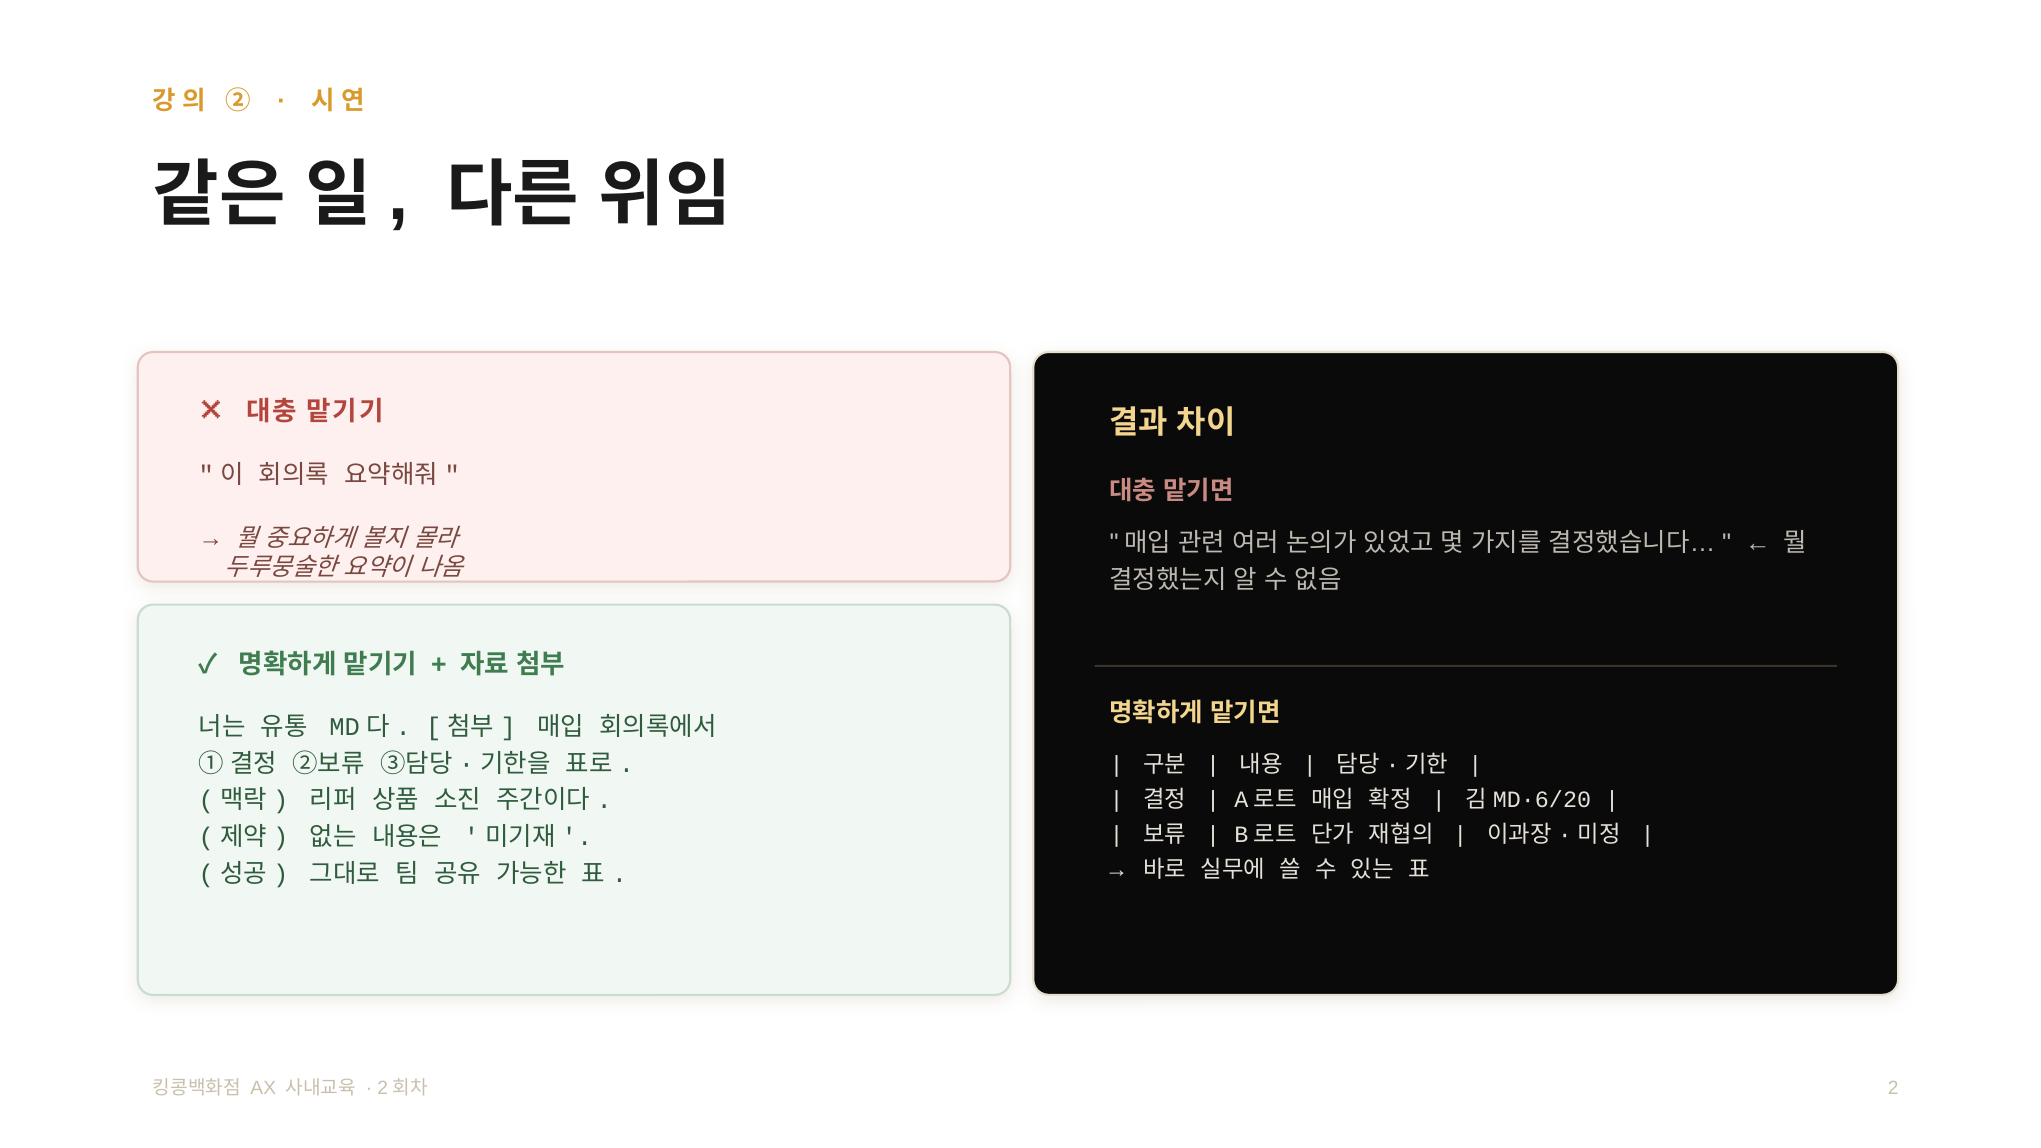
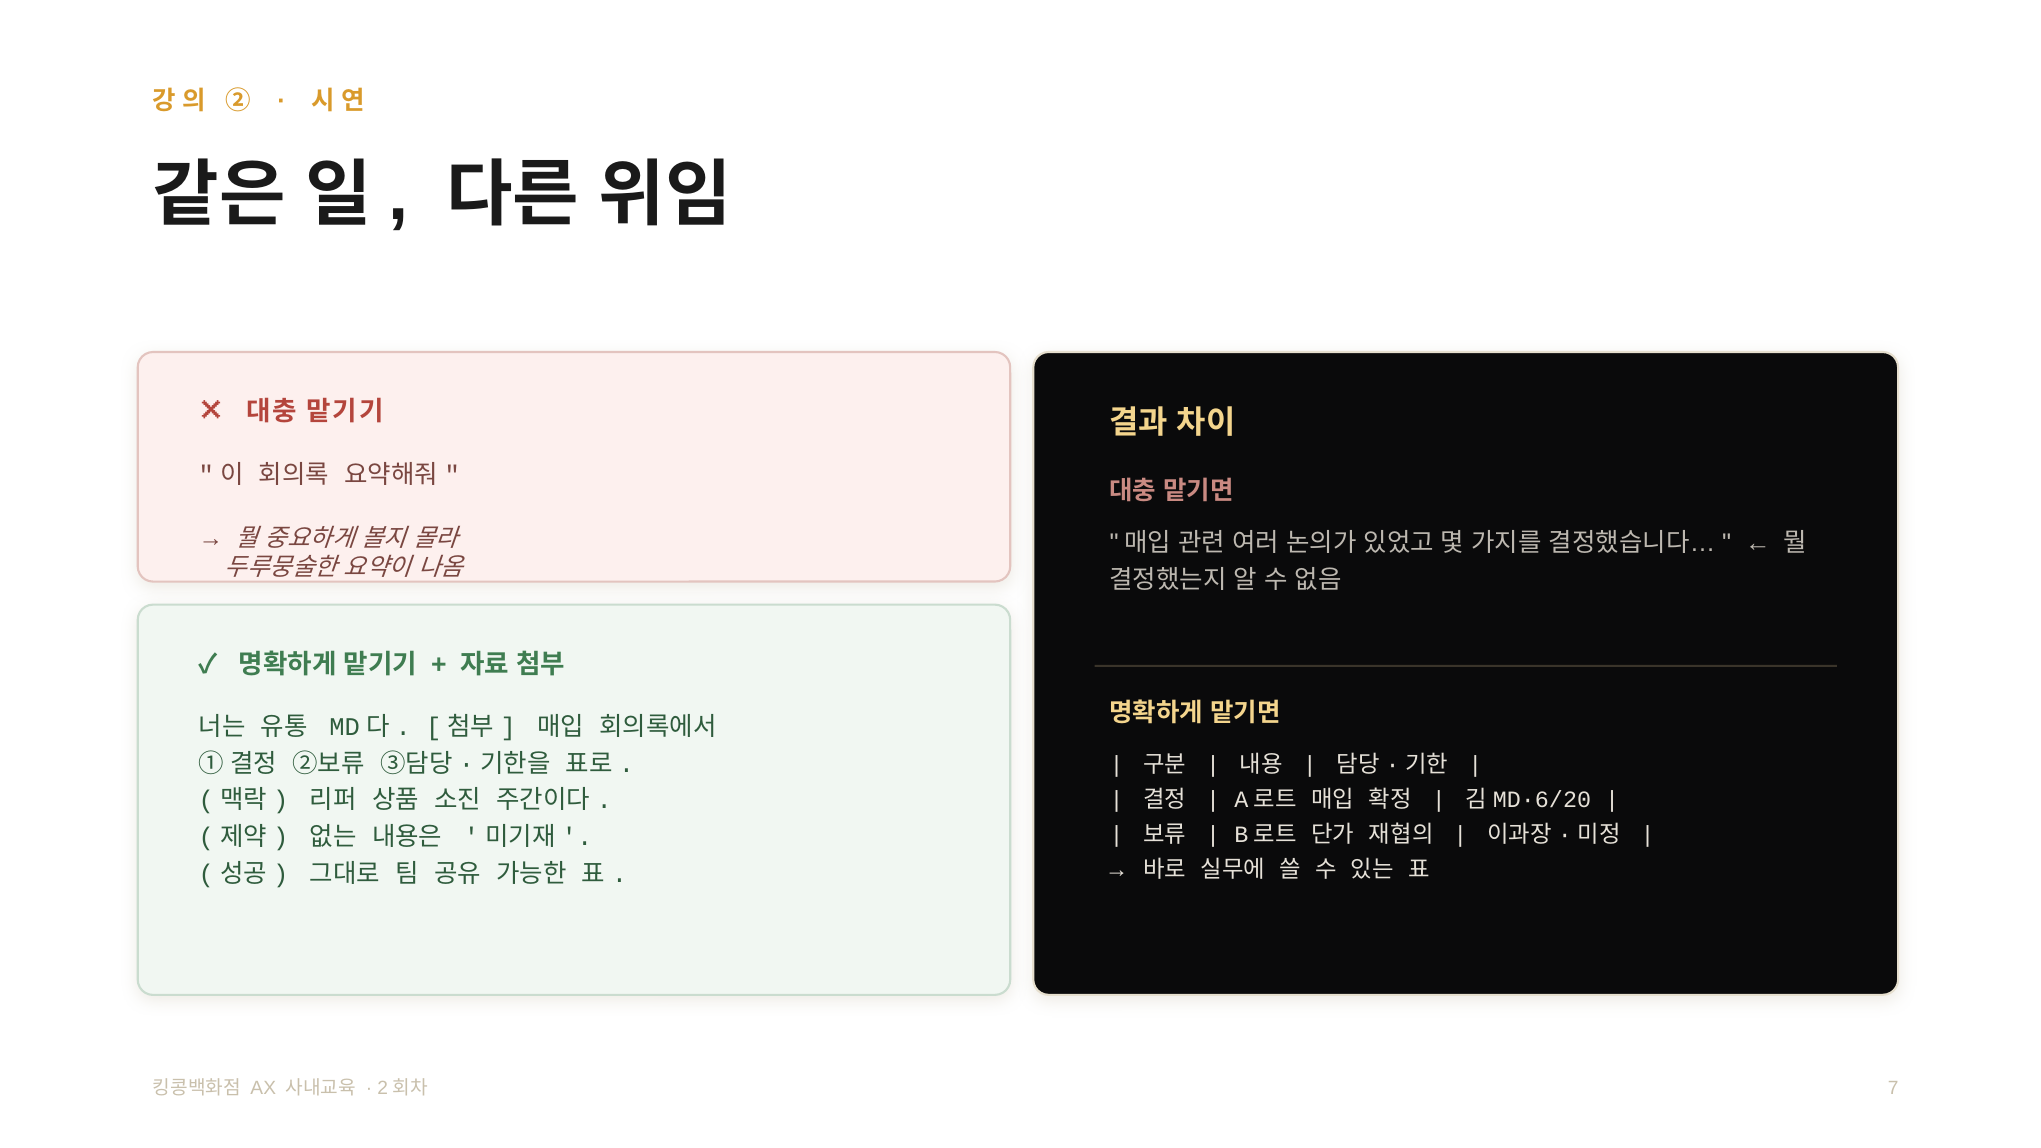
2: 2 -> 7
